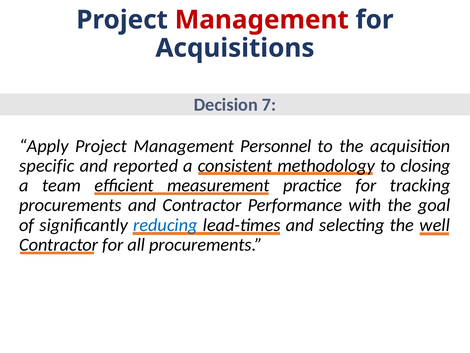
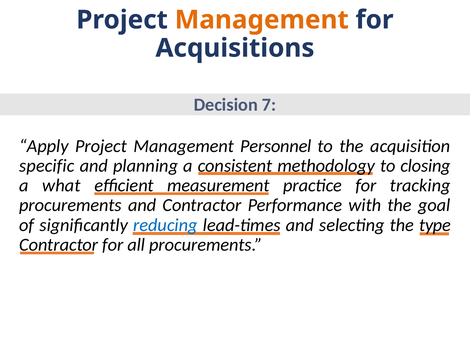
Management at (262, 20) colour: red -> orange
reported: reported -> planning
team: team -> what
well: well -> type
